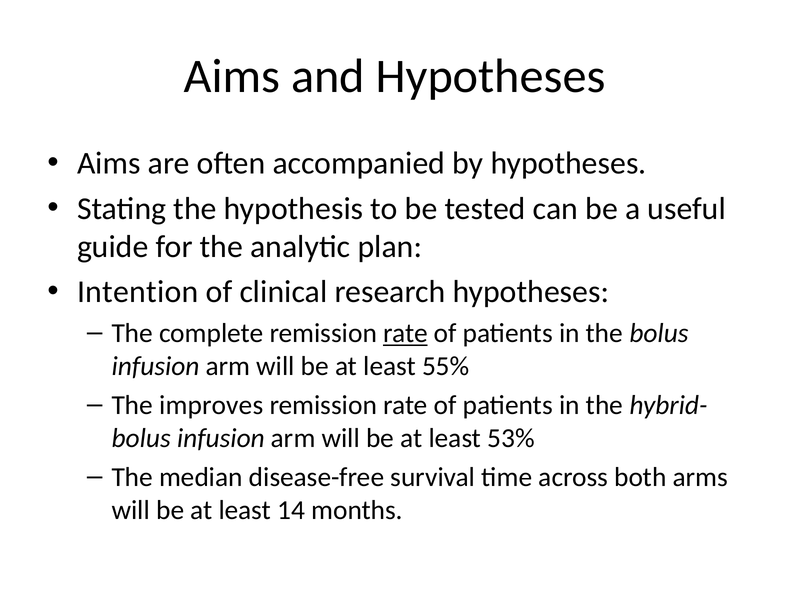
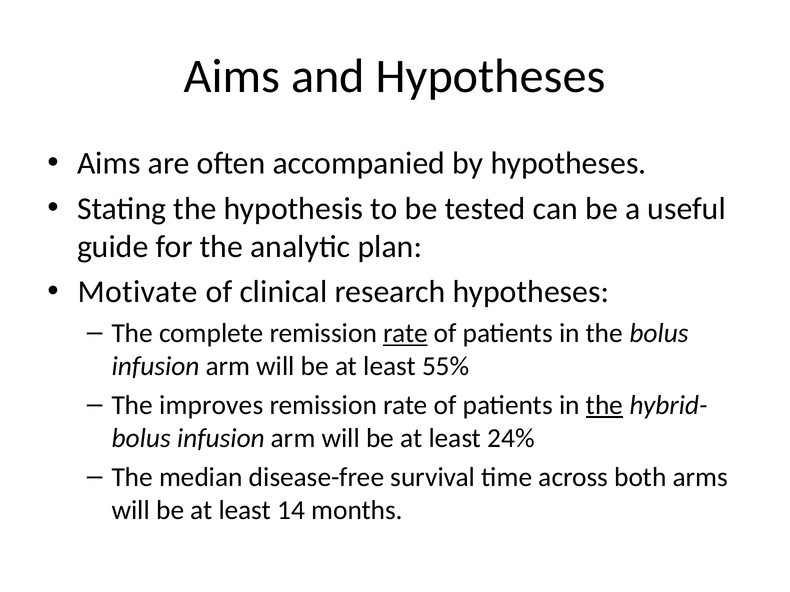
Intention: Intention -> Motivate
the at (604, 406) underline: none -> present
53%: 53% -> 24%
